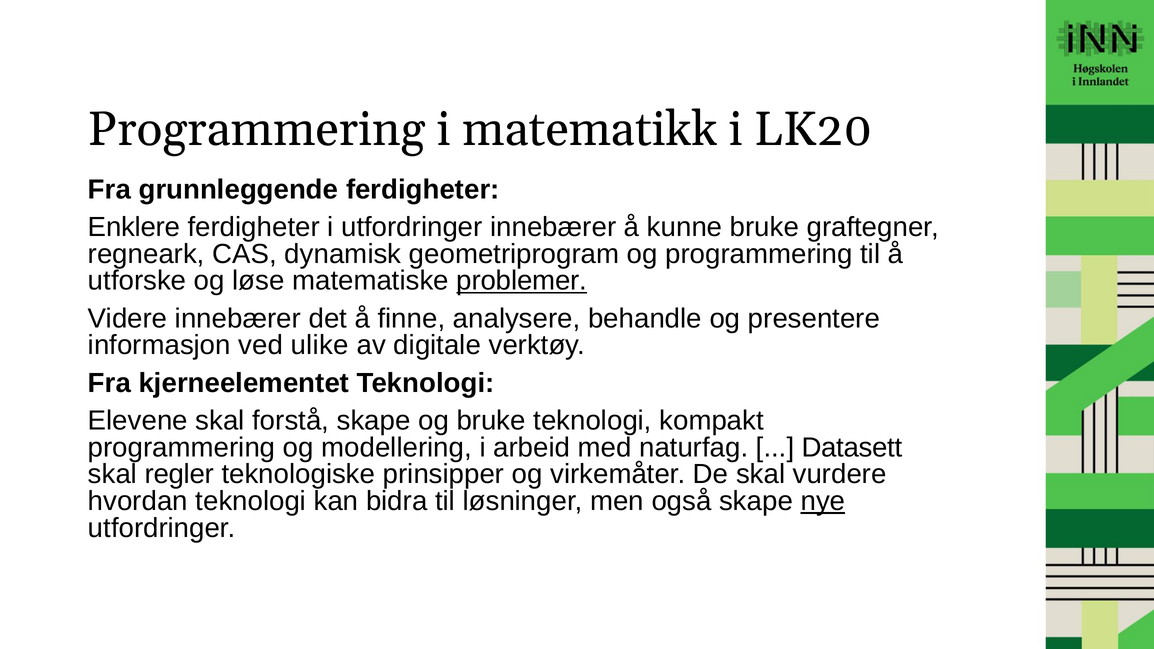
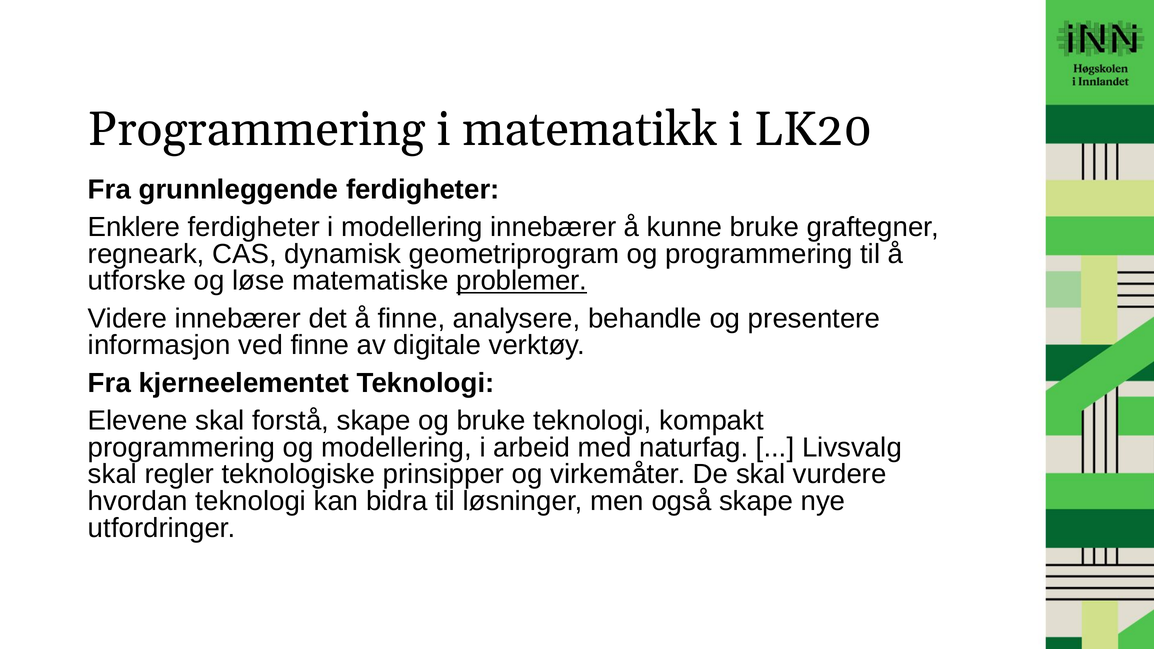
i utfordringer: utfordringer -> modellering
ved ulike: ulike -> finne
Datasett: Datasett -> Livsvalg
nye underline: present -> none
